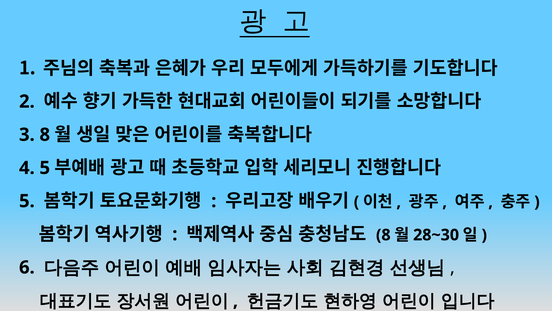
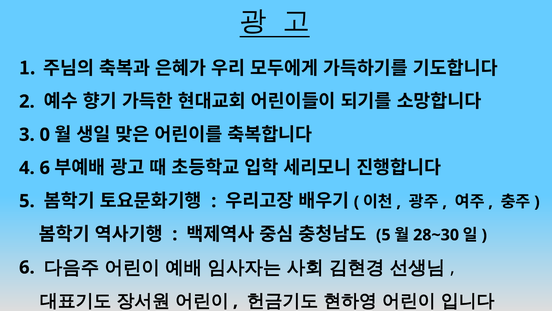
3 8: 8 -> 0
4 5: 5 -> 6
8 at (383, 235): 8 -> 5
